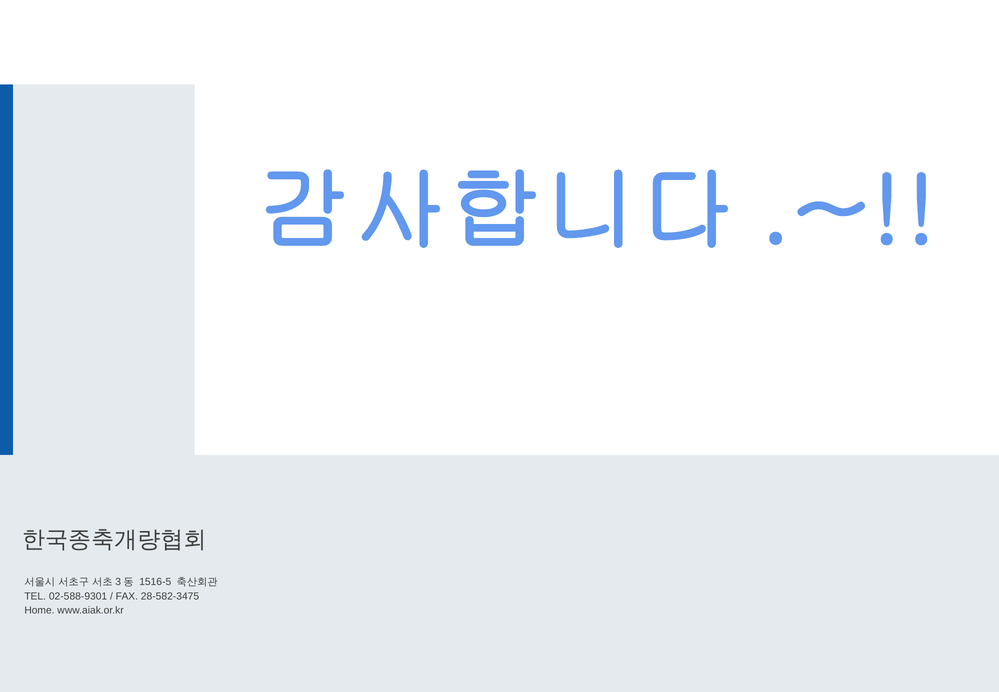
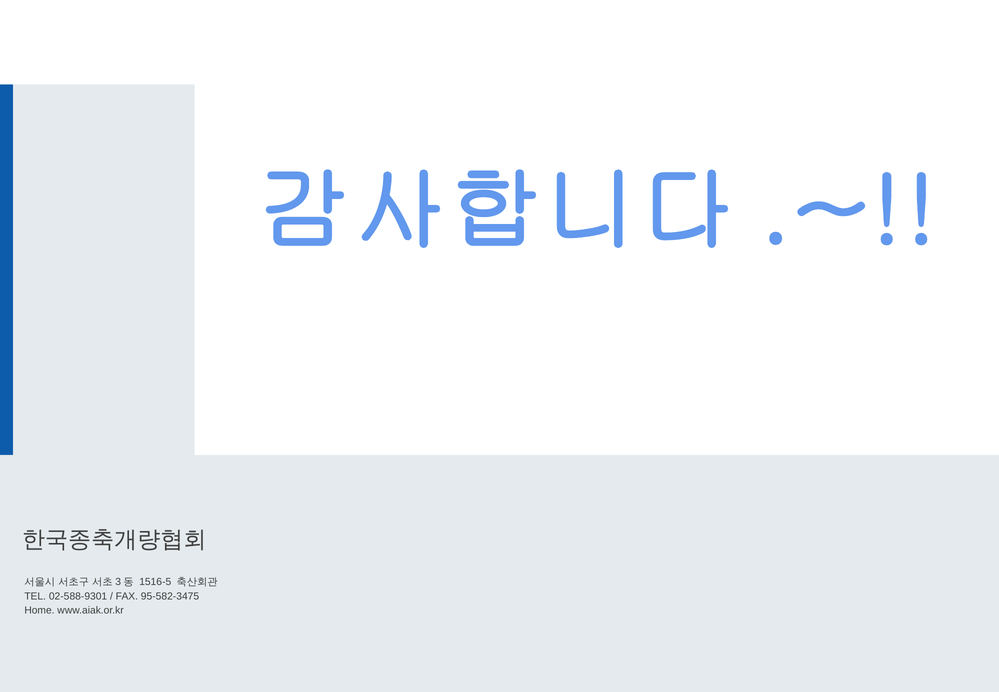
28-582-3475: 28-582-3475 -> 95-582-3475
